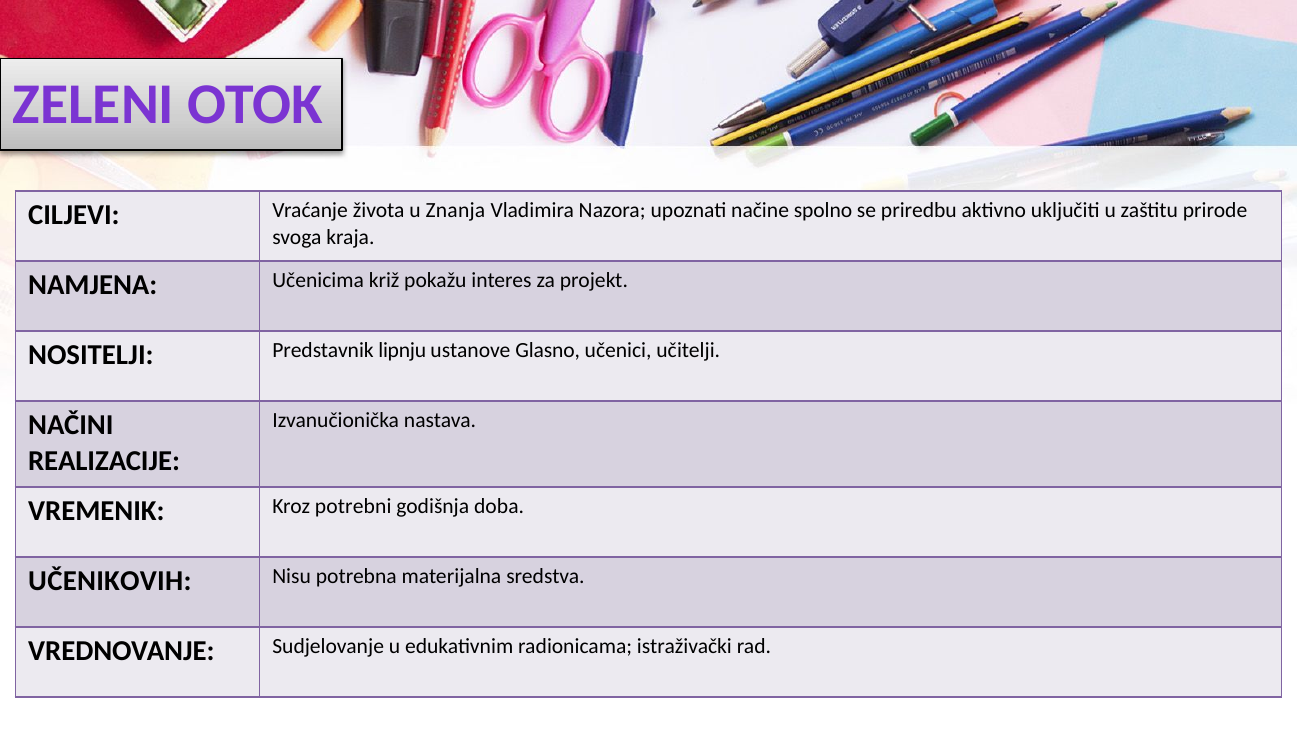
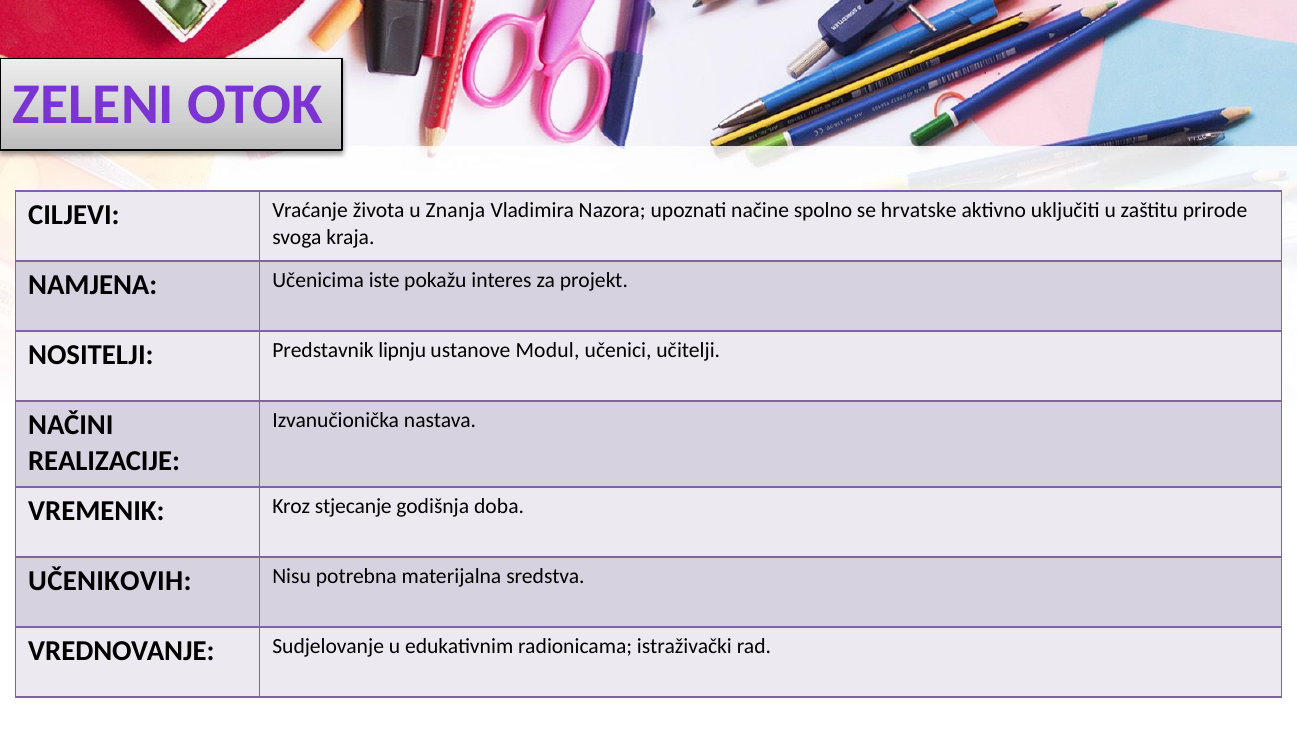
priredbu: priredbu -> hrvatske
križ: križ -> iste
Glasno: Glasno -> Modul
potrebni: potrebni -> stjecanje
